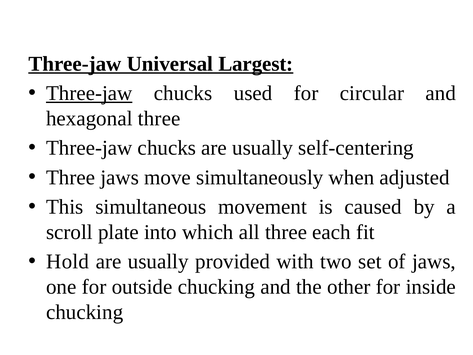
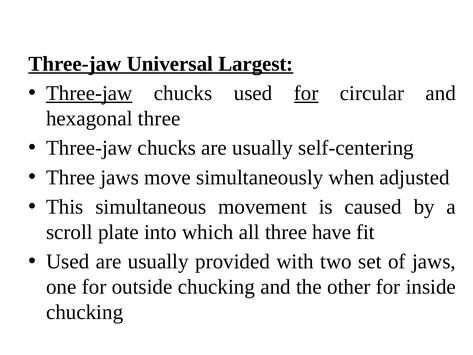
for at (306, 93) underline: none -> present
each: each -> have
Hold at (68, 261): Hold -> Used
